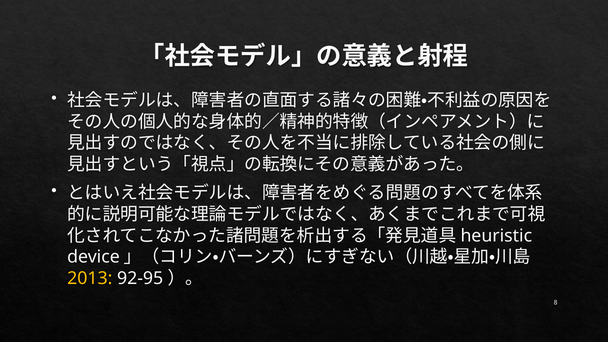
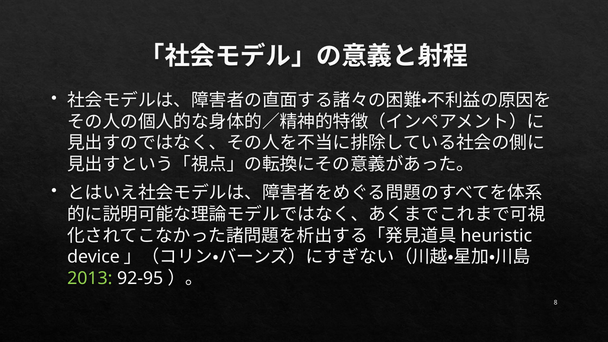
2013 colour: yellow -> light green
